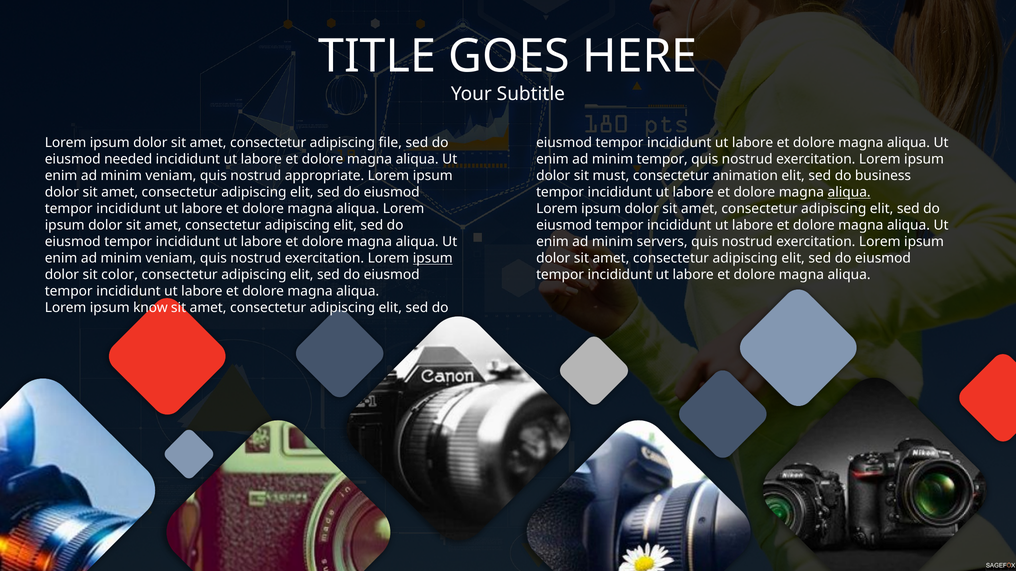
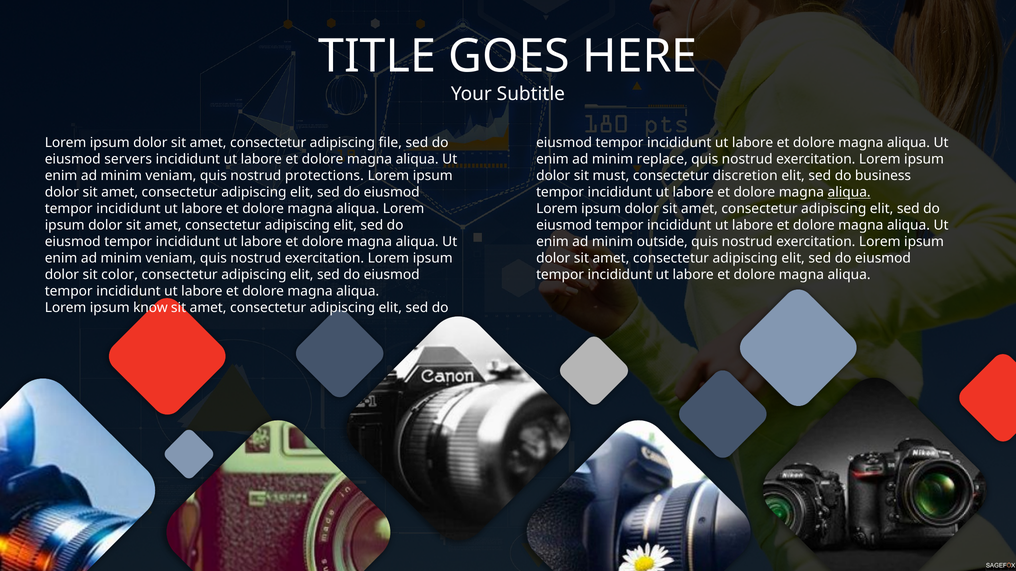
needed: needed -> servers
minim tempor: tempor -> replace
appropriate: appropriate -> protections
animation: animation -> discretion
servers: servers -> outside
ipsum at (433, 259) underline: present -> none
